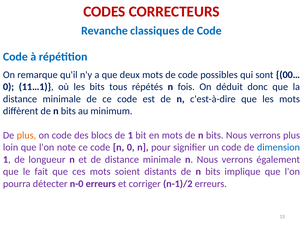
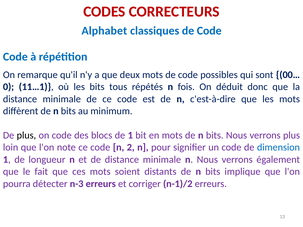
Revanche: Revanche -> Alphabet
plus at (26, 135) colour: orange -> black
n 0: 0 -> 2
n-0: n-0 -> n-3
